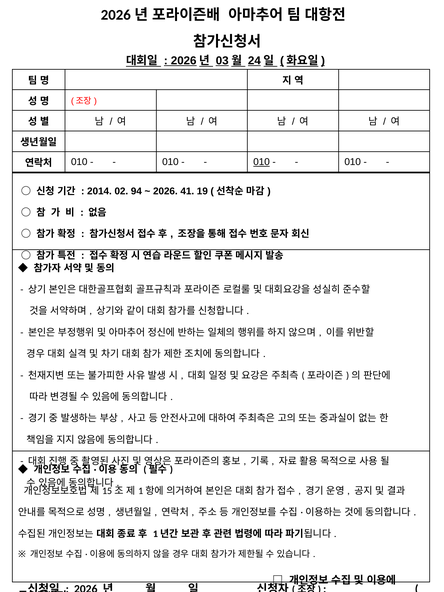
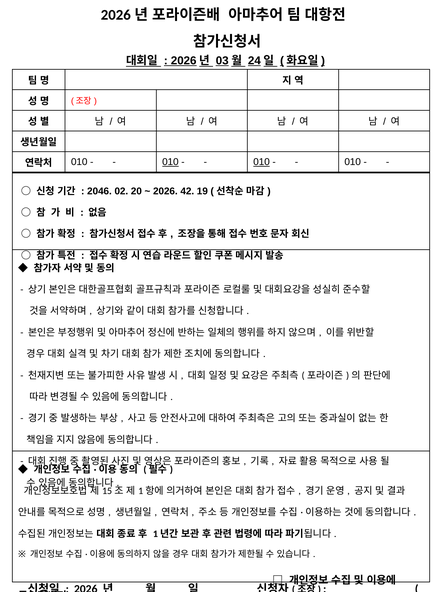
010 at (170, 162) underline: none -> present
2014: 2014 -> 2046
94: 94 -> 20
41: 41 -> 42
